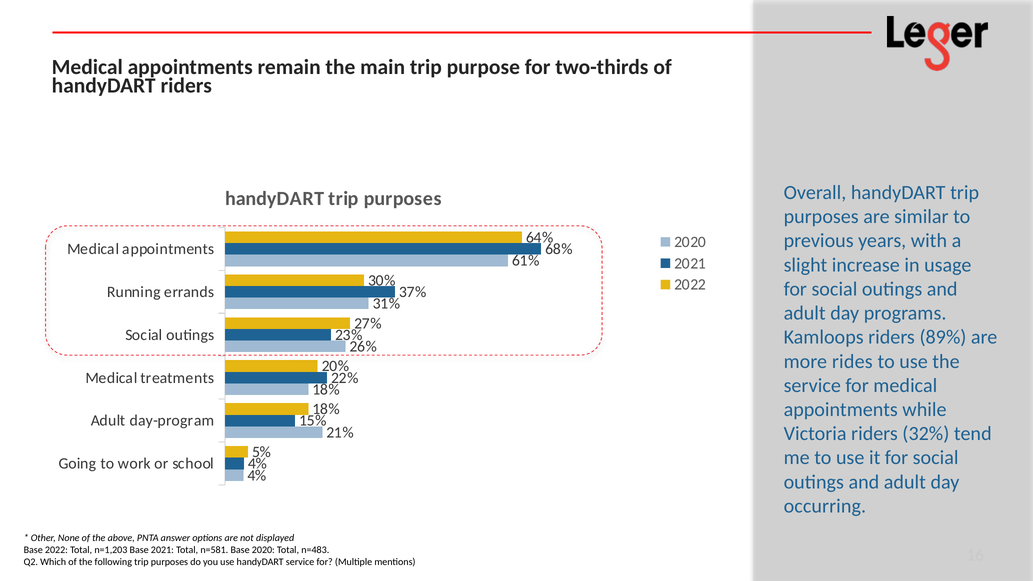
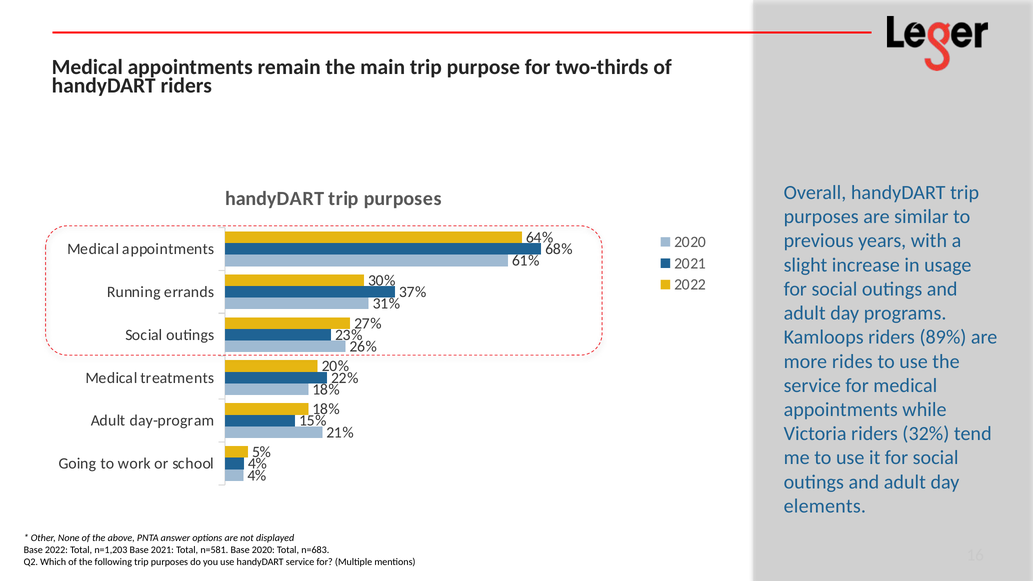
occurring: occurring -> elements
n=483: n=483 -> n=683
